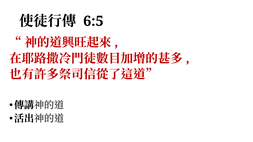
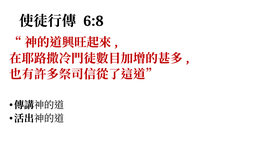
6:5: 6:5 -> 6:8
